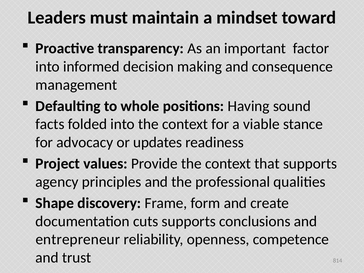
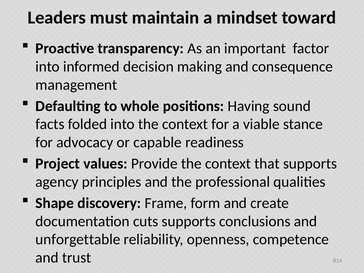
updates: updates -> capable
entrepreneur: entrepreneur -> unforgettable
